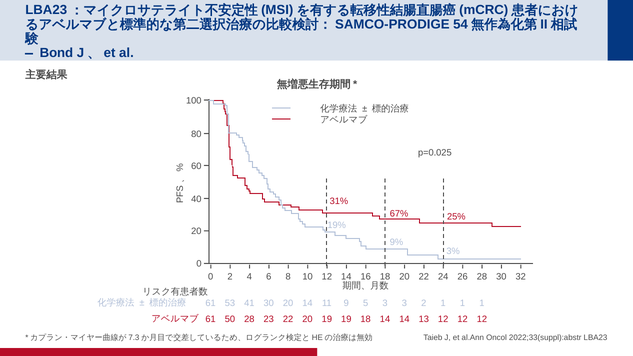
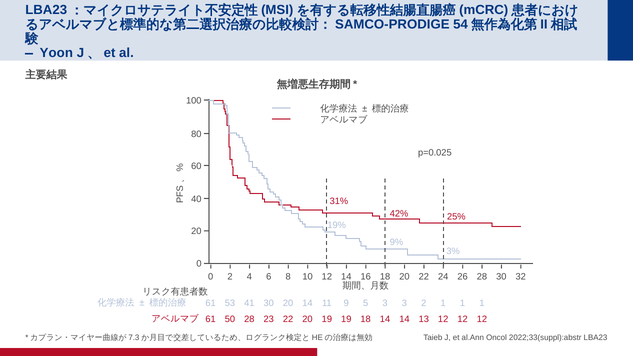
Bond: Bond -> Yoon
67%: 67% -> 42%
